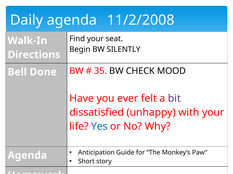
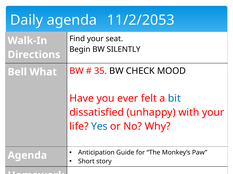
11/2/2008: 11/2/2008 -> 11/2/2053
Done: Done -> What
bit colour: purple -> blue
